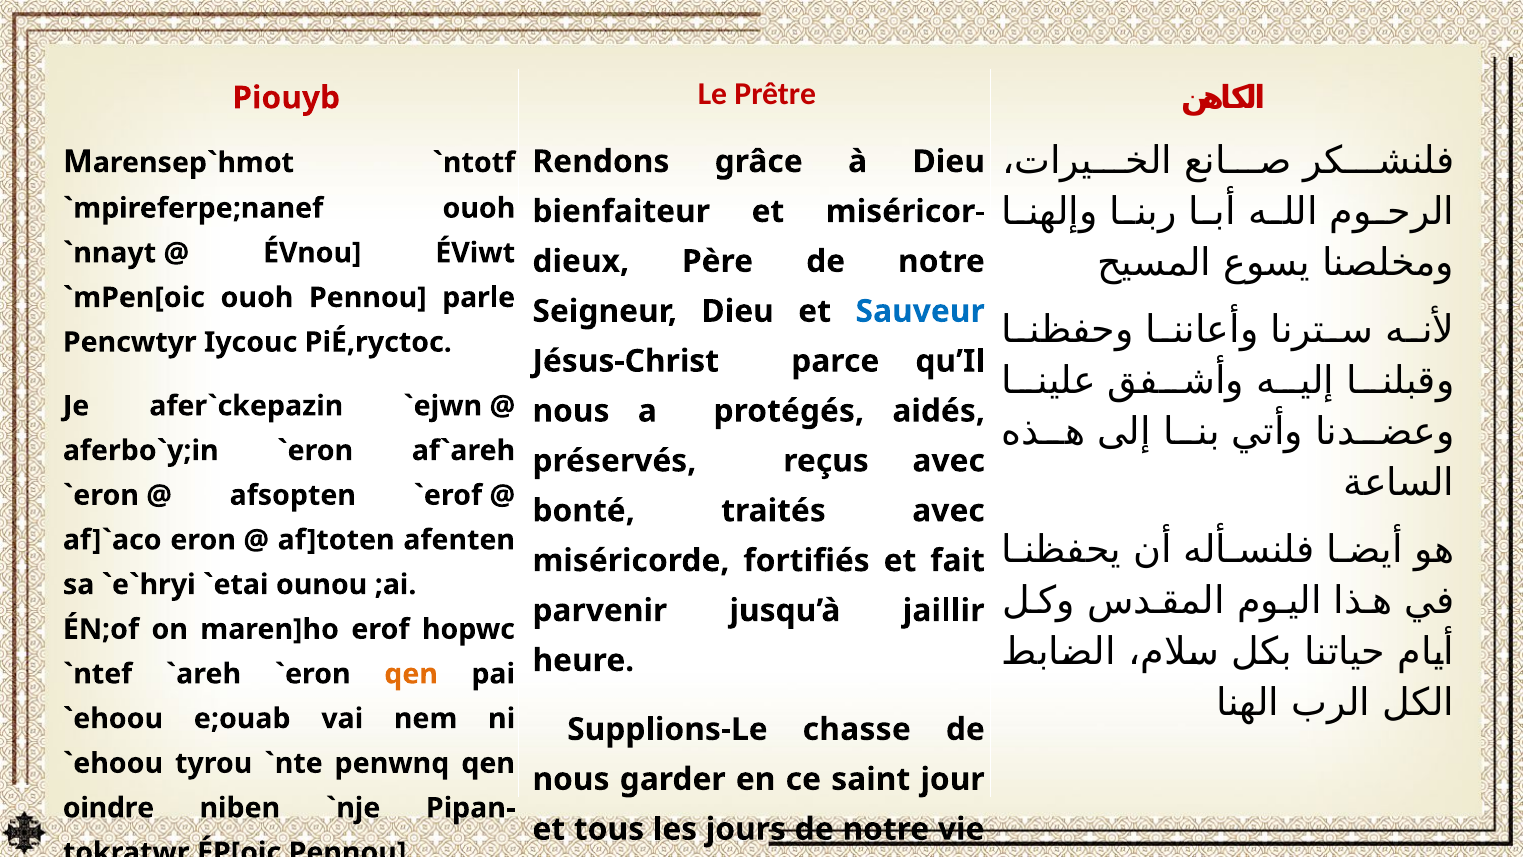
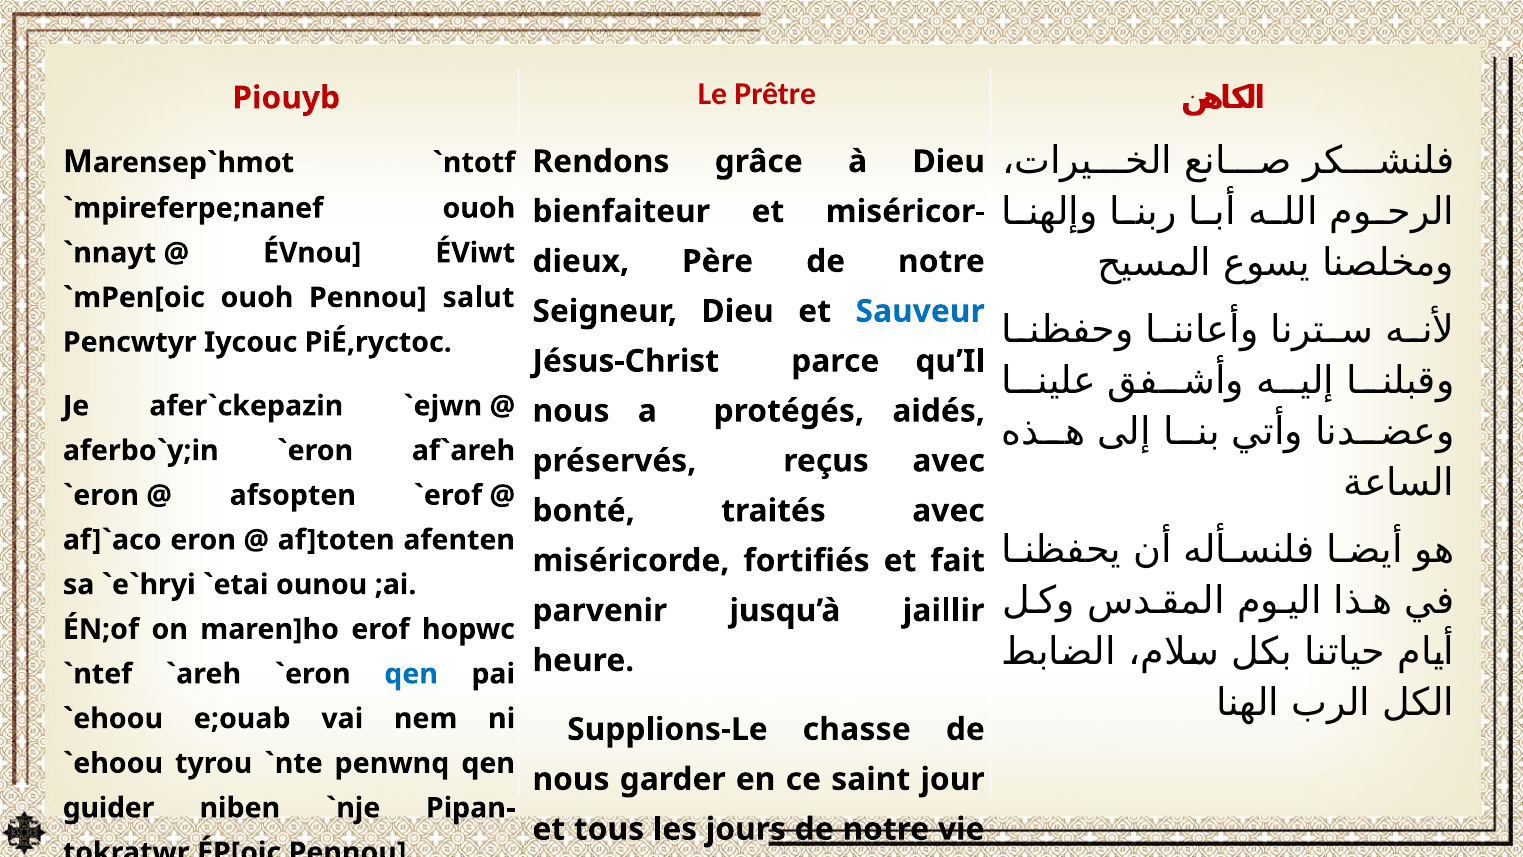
parle: parle -> salut
qen at (411, 674) colour: orange -> blue
oindre: oindre -> guider
